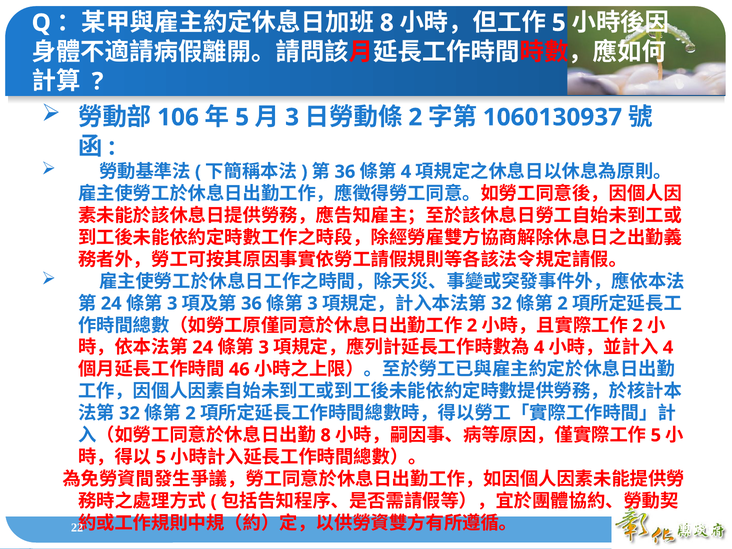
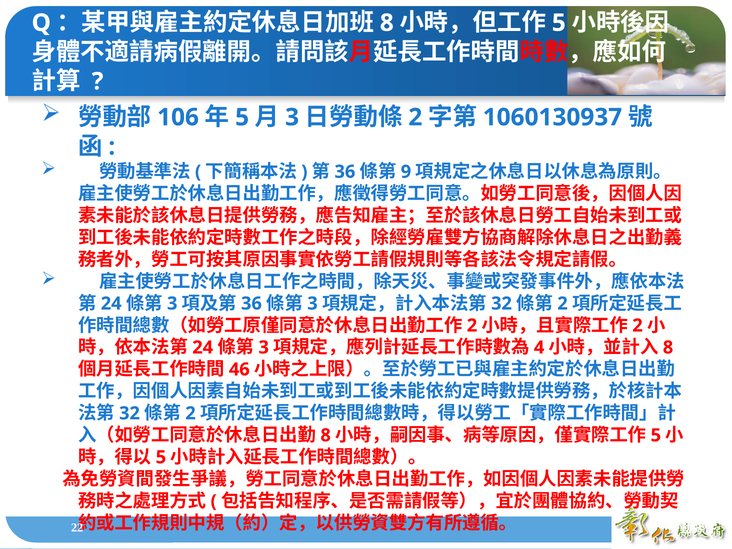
4 at (406, 172): 4 -> 9
4 at (668, 347): 4 -> 8
